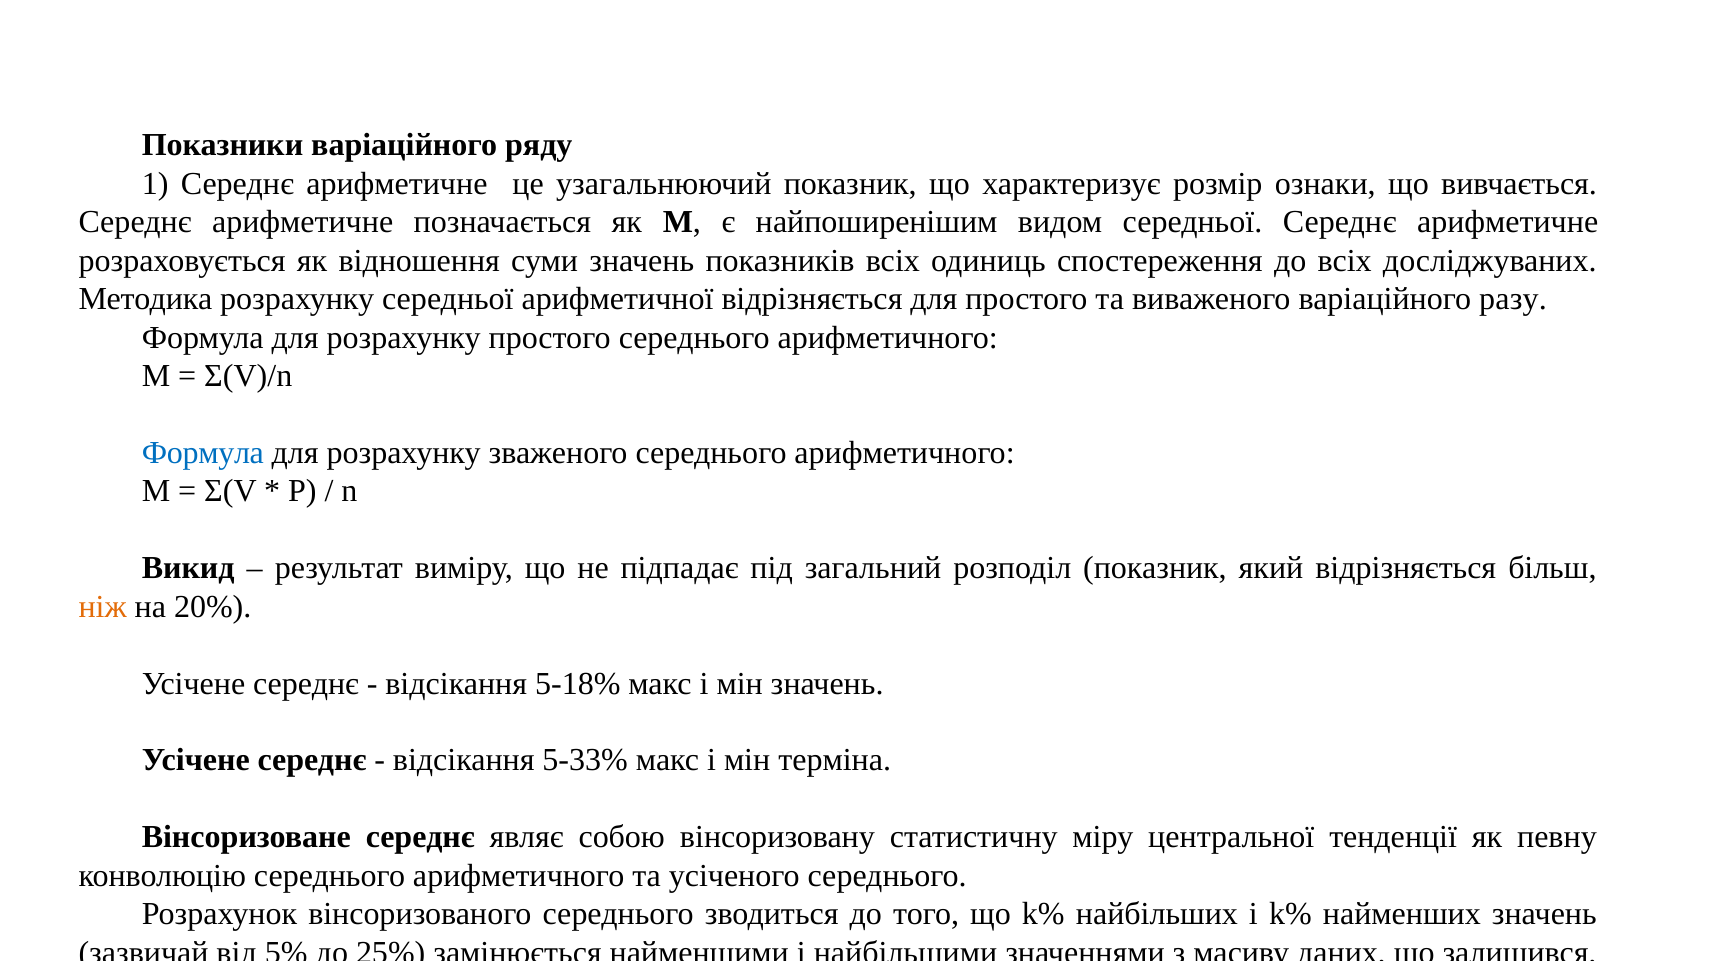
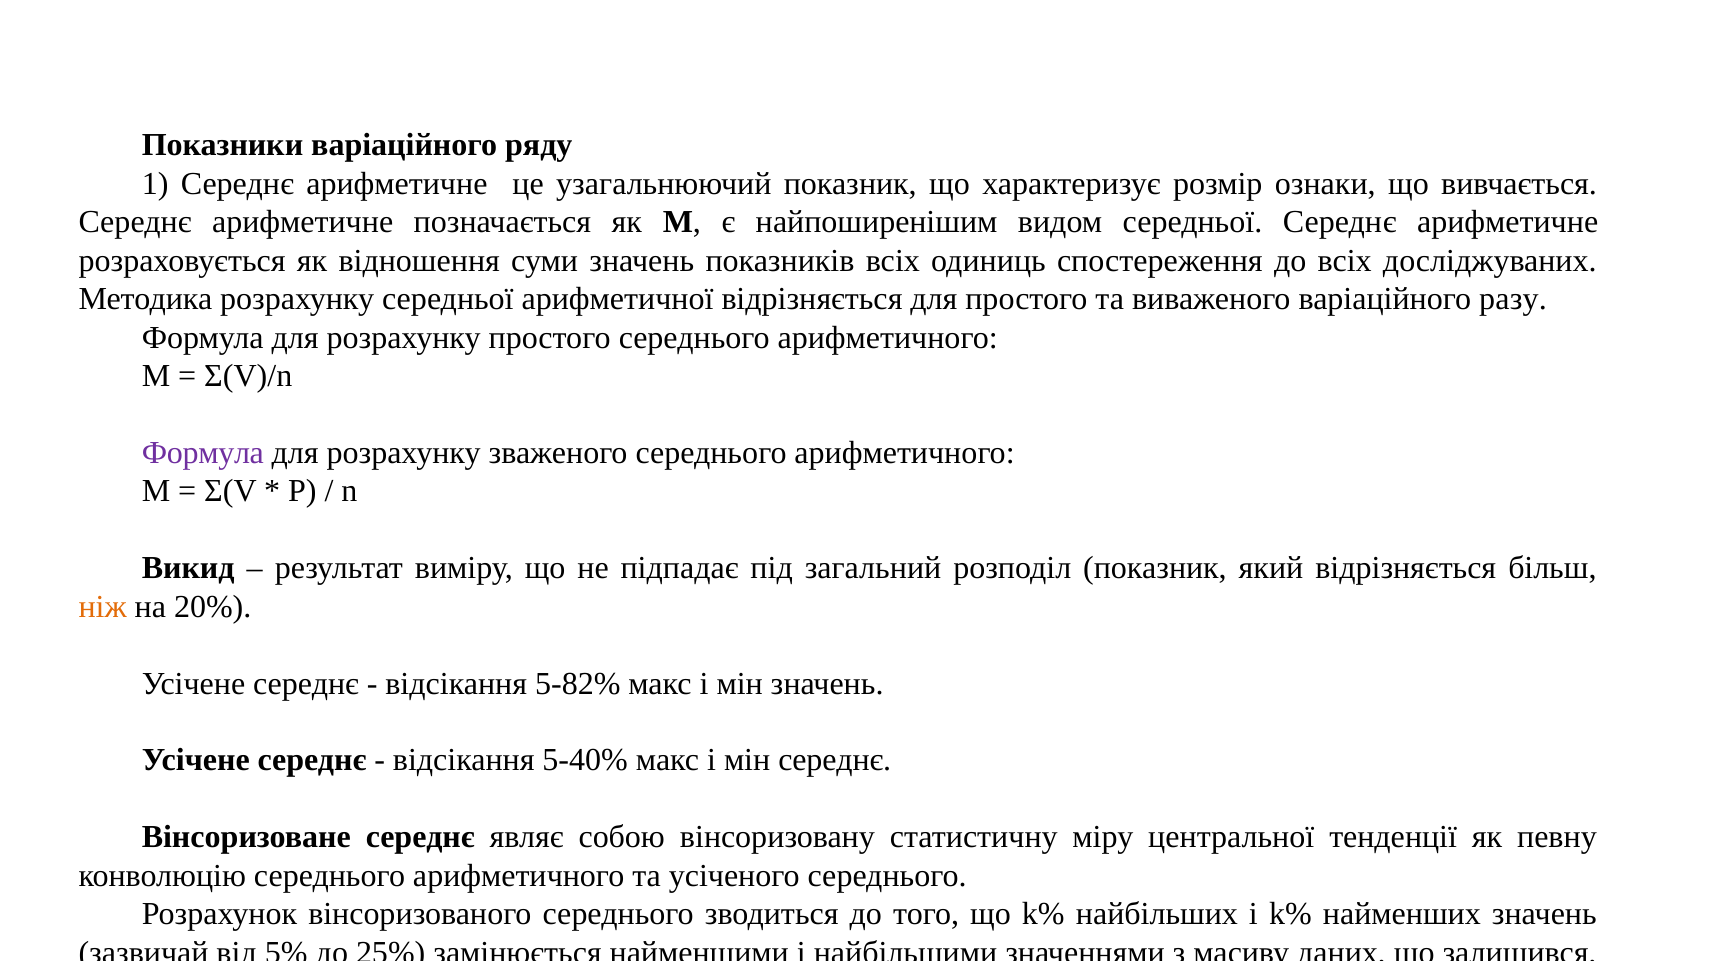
Формула at (203, 453) colour: blue -> purple
5-18%: 5-18% -> 5-82%
5-33%: 5-33% -> 5-40%
мін терміна: терміна -> середнє
